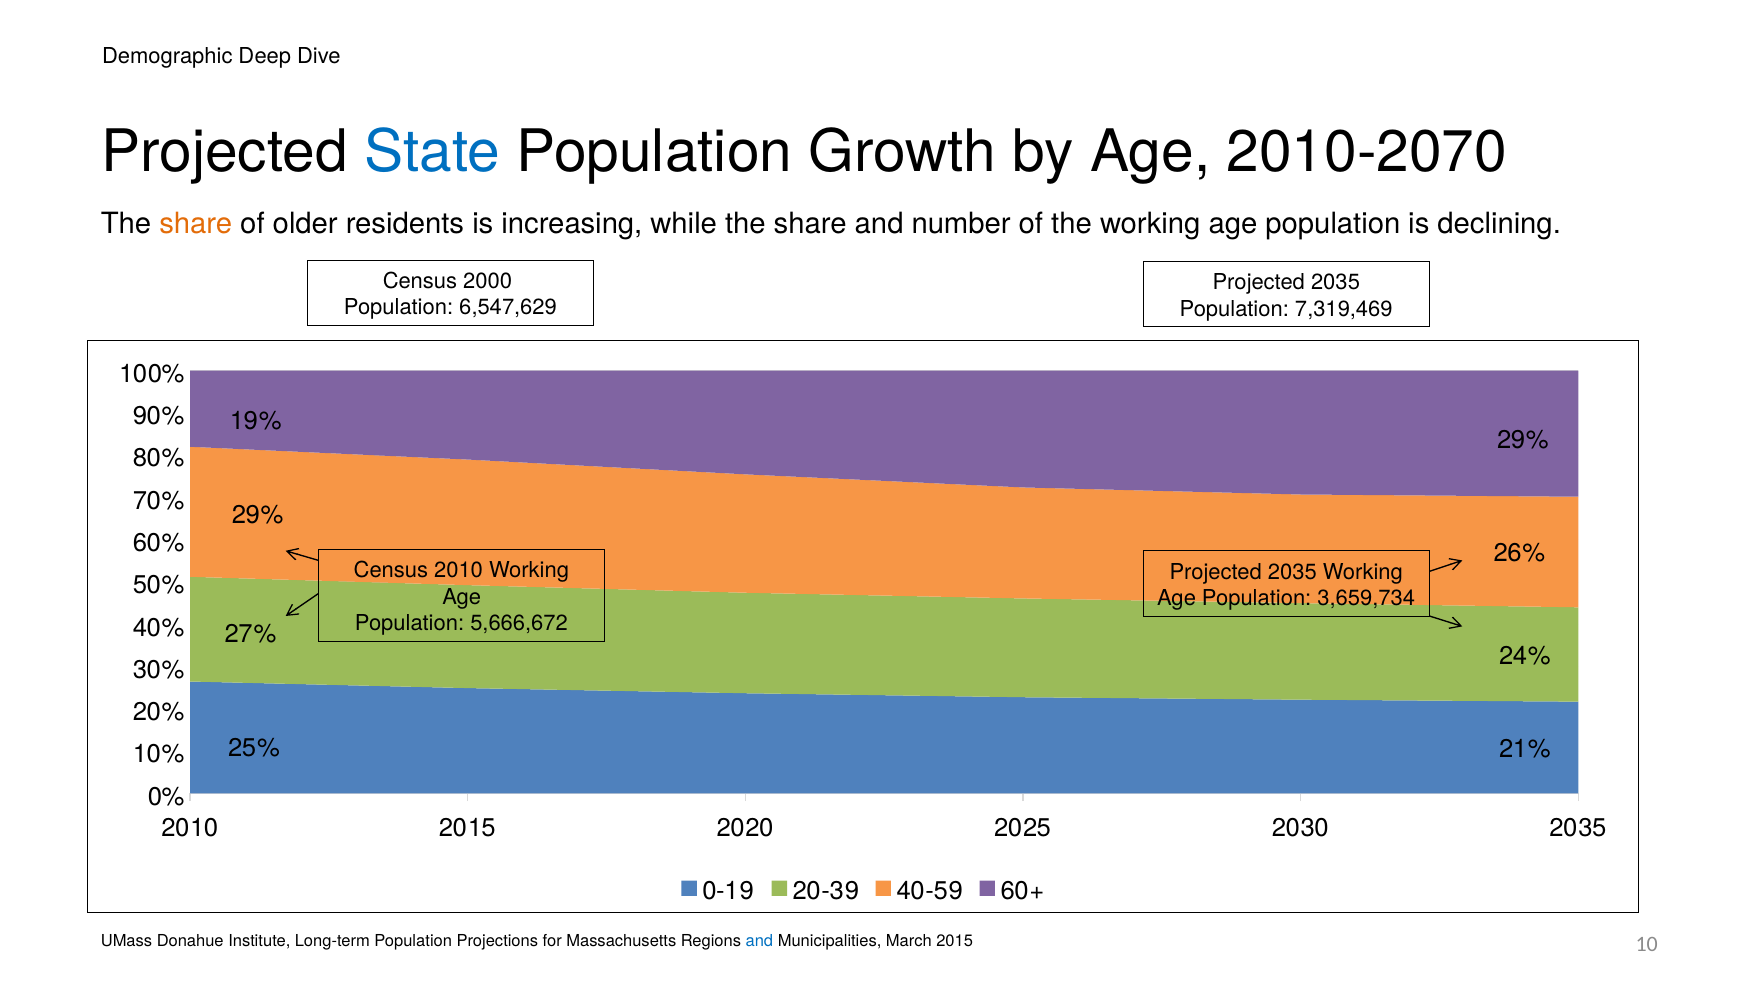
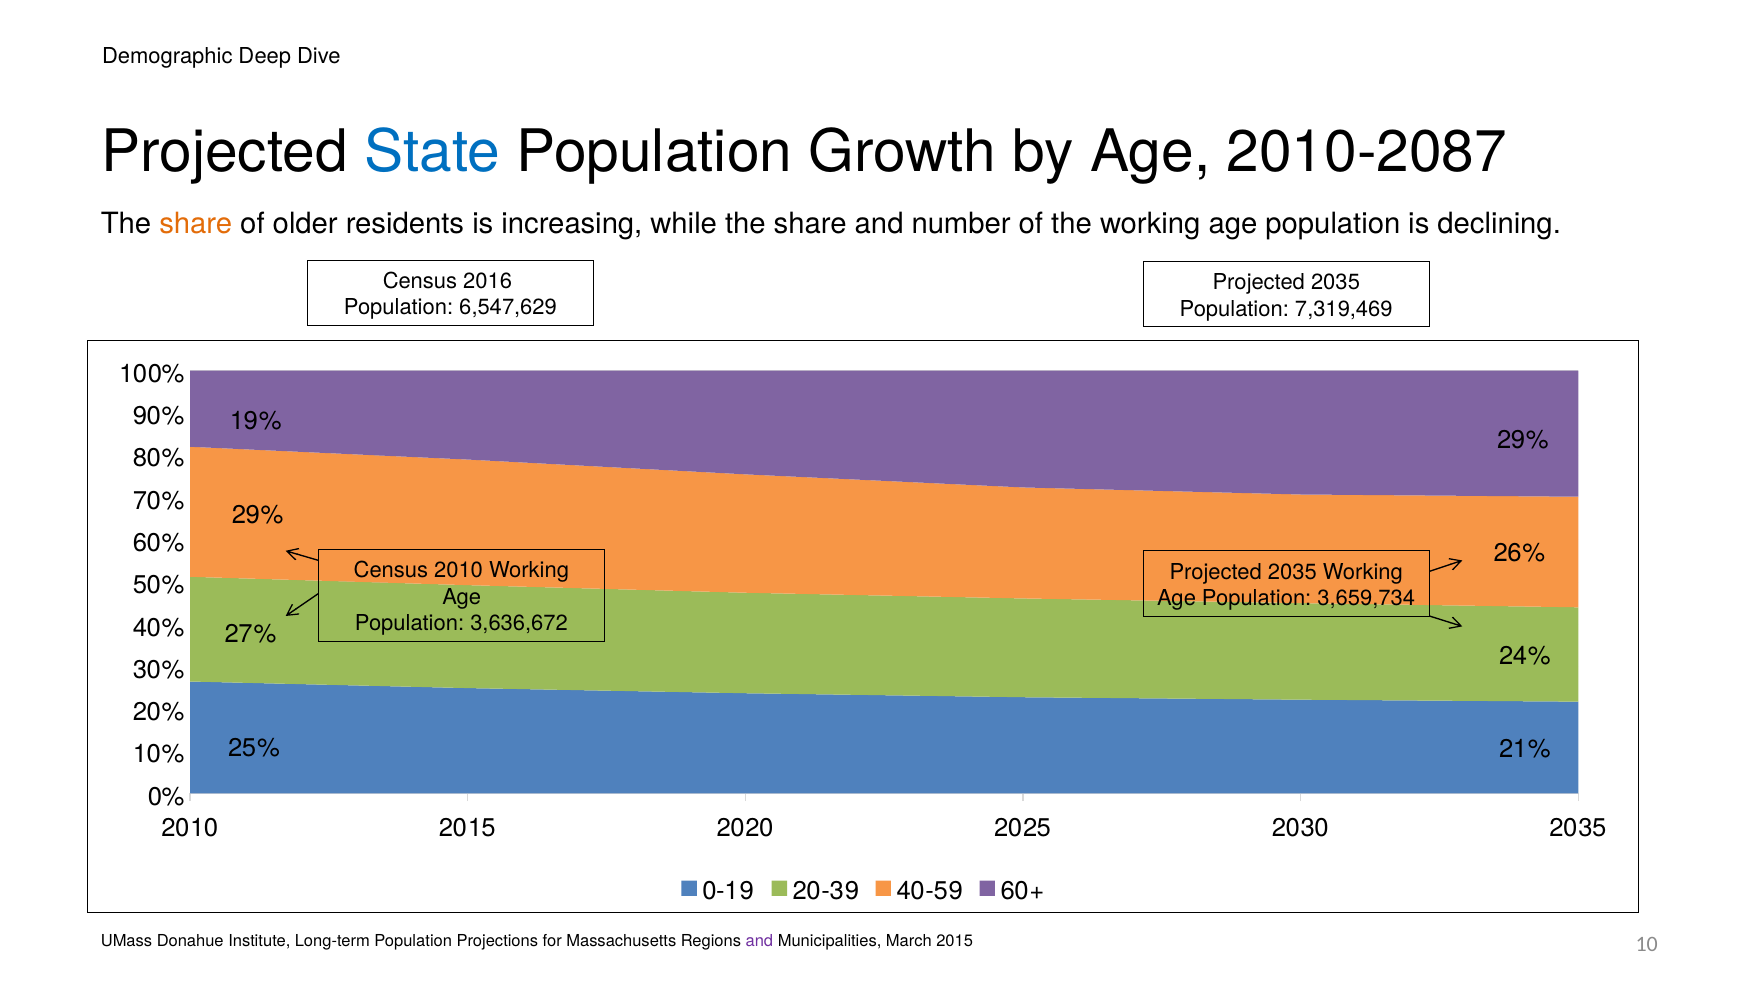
2010-2070: 2010-2070 -> 2010-2087
2000: 2000 -> 2016
5,666,672: 5,666,672 -> 3,636,672
and at (759, 941) colour: blue -> purple
